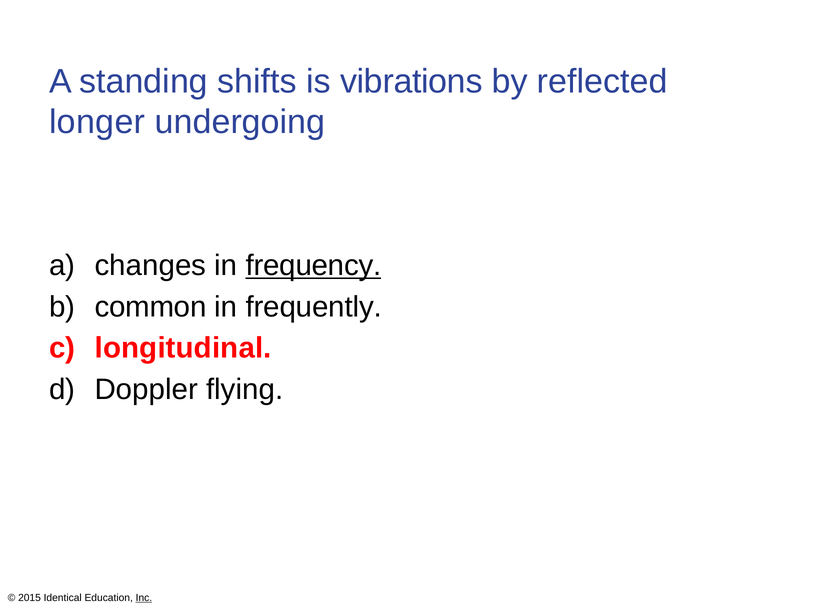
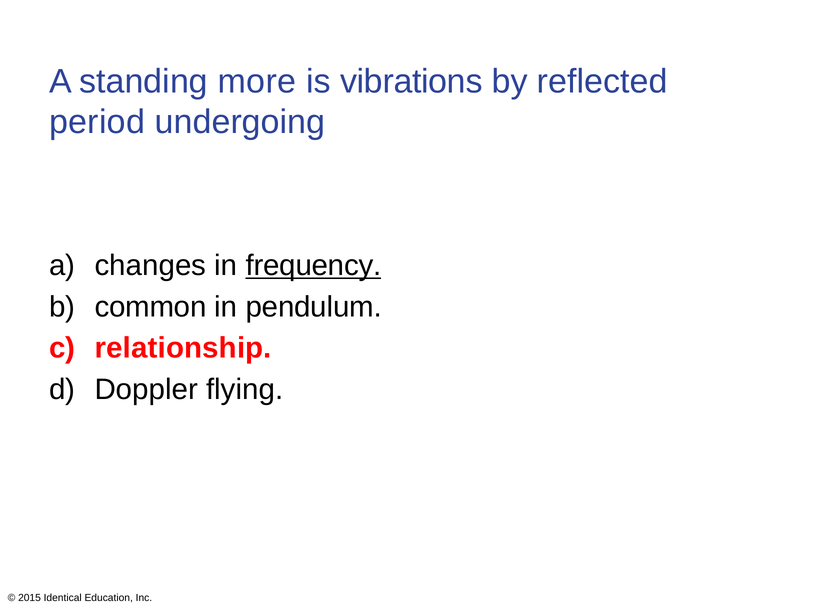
shifts: shifts -> more
longer: longer -> period
frequently: frequently -> pendulum
longitudinal: longitudinal -> relationship
Inc underline: present -> none
